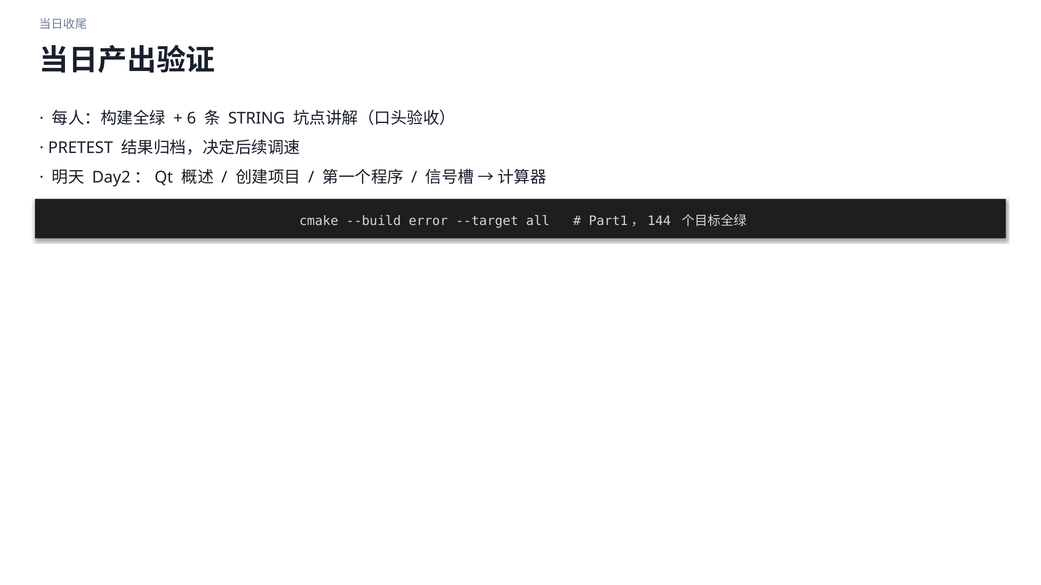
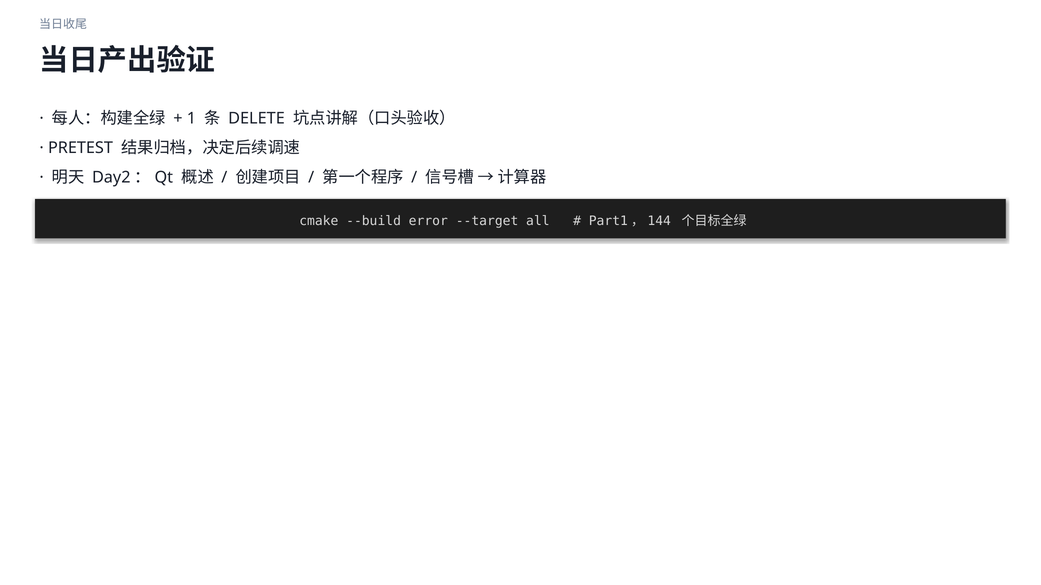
6: 6 -> 1
STRING: STRING -> DELETE
